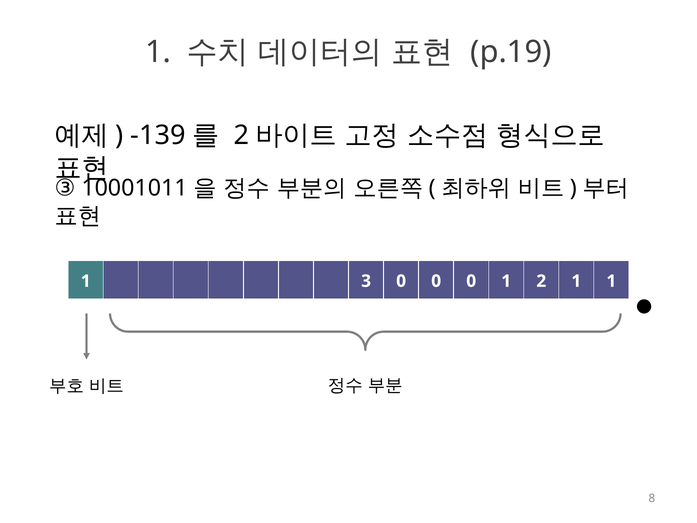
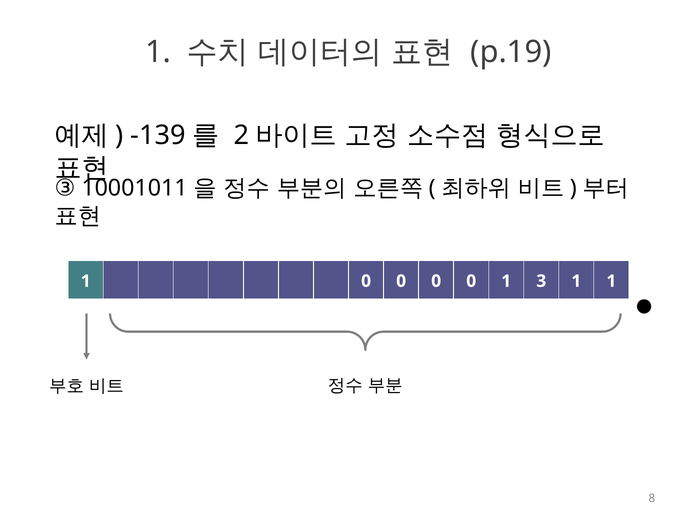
1 3: 3 -> 0
1 2: 2 -> 3
